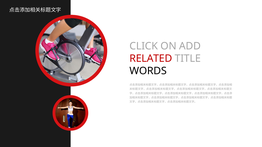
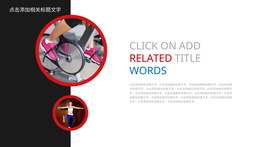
WORDS colour: black -> blue
